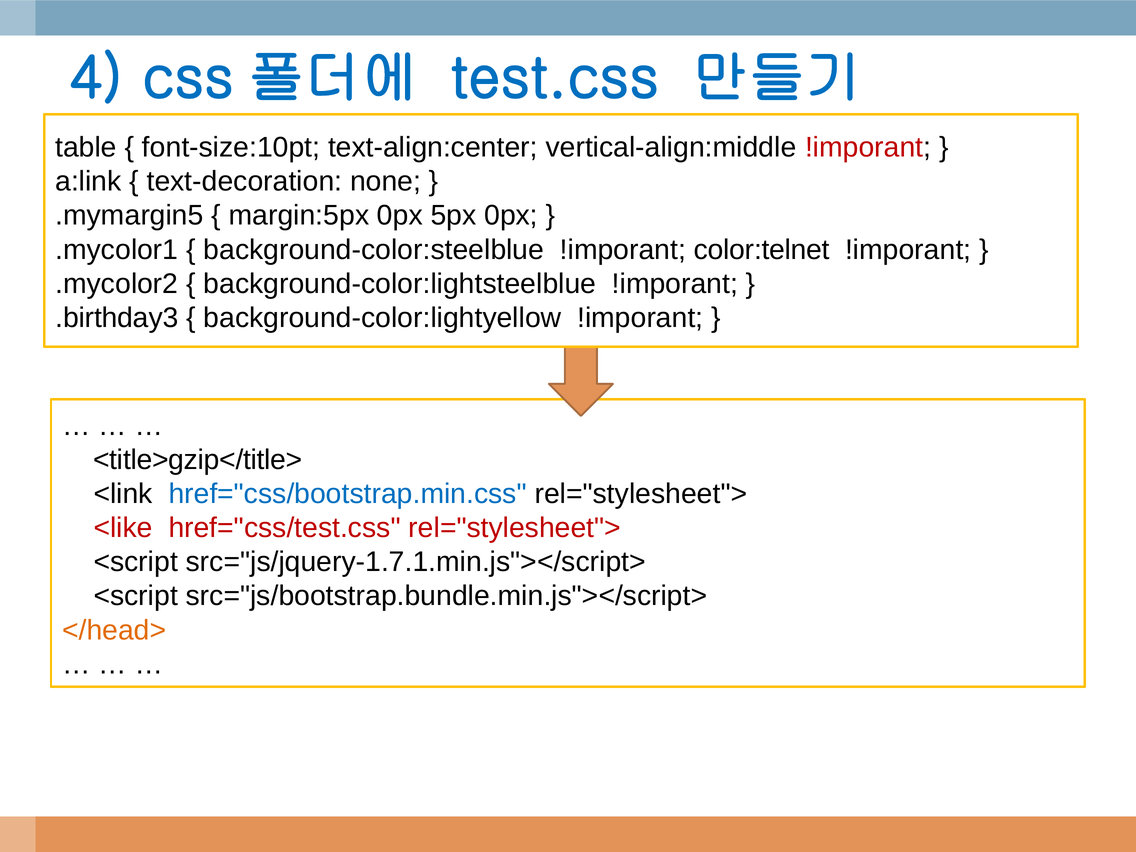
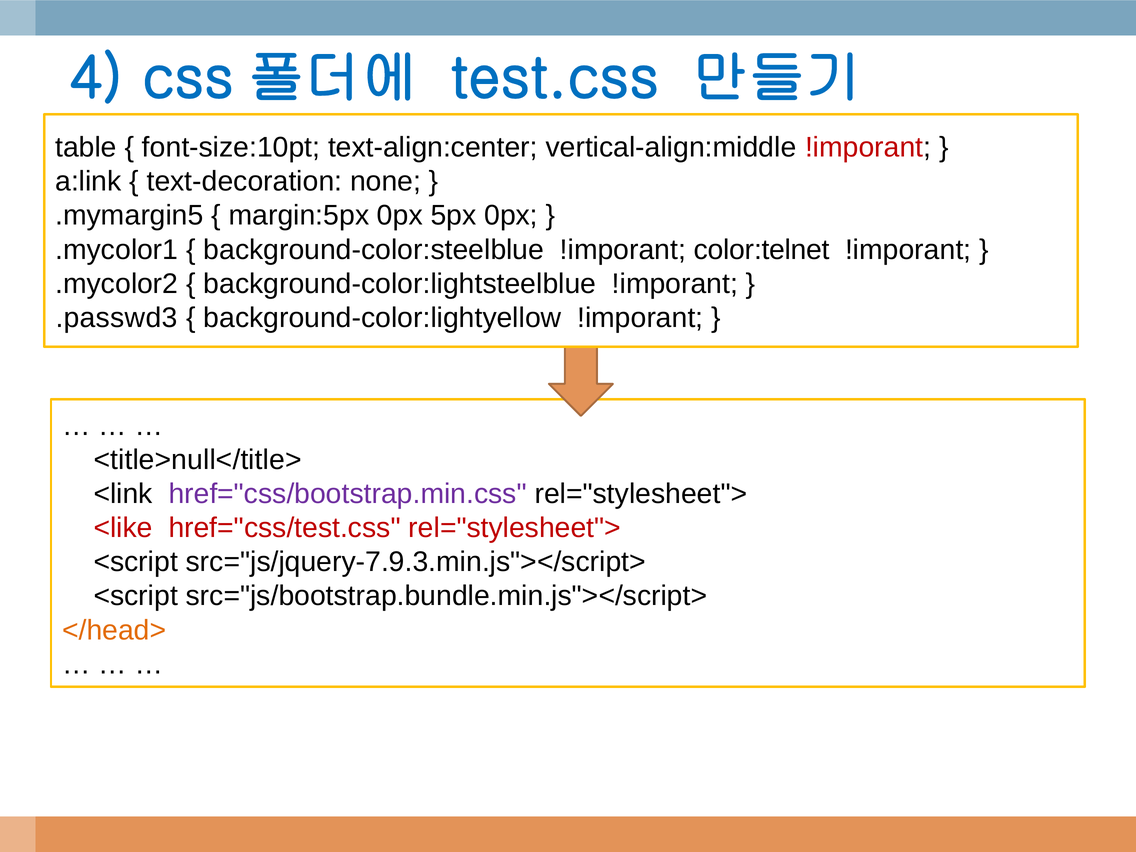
.birthday3: .birthday3 -> .passwd3
<title>gzip</title>: <title>gzip</title> -> <title>null</title>
href="css/bootstrap.min.css colour: blue -> purple
src="js/jquery-1.7.1.min.js"></script>: src="js/jquery-1.7.1.min.js"></script> -> src="js/jquery-7.9.3.min.js"></script>
